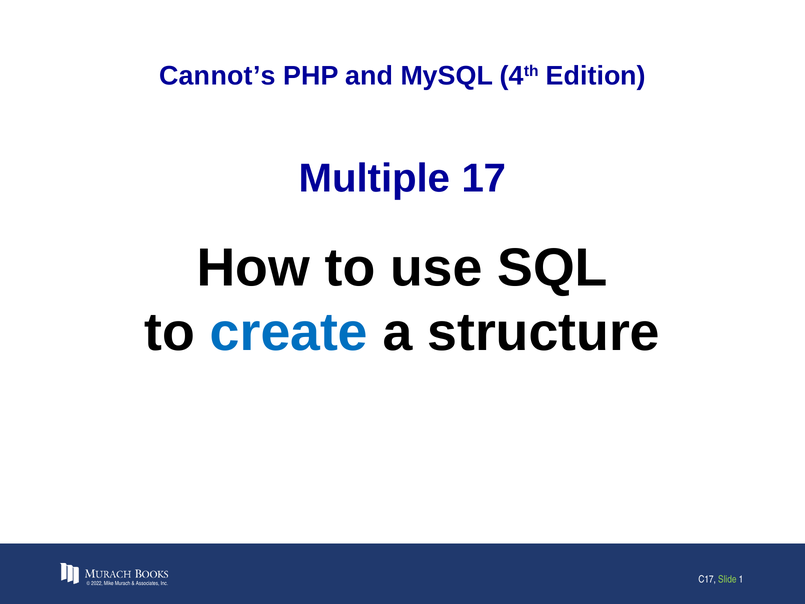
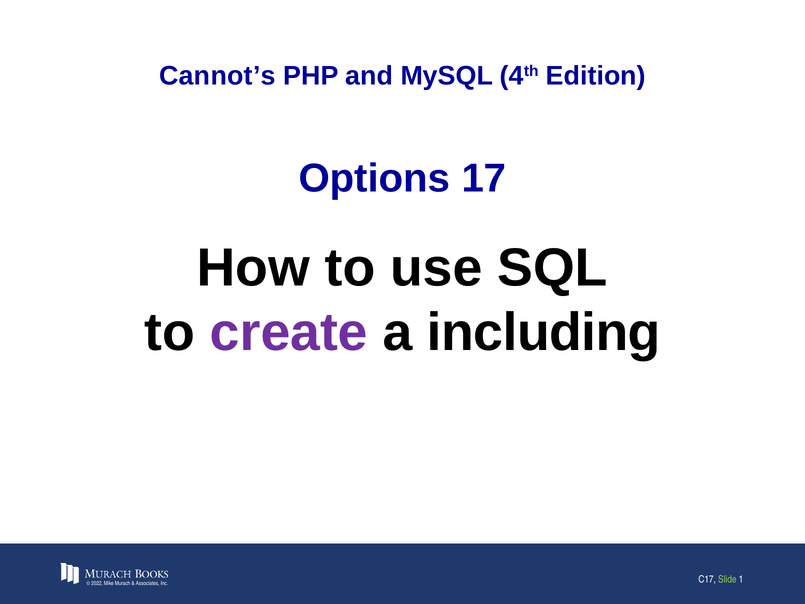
Multiple: Multiple -> Options
create colour: blue -> purple
structure: structure -> including
